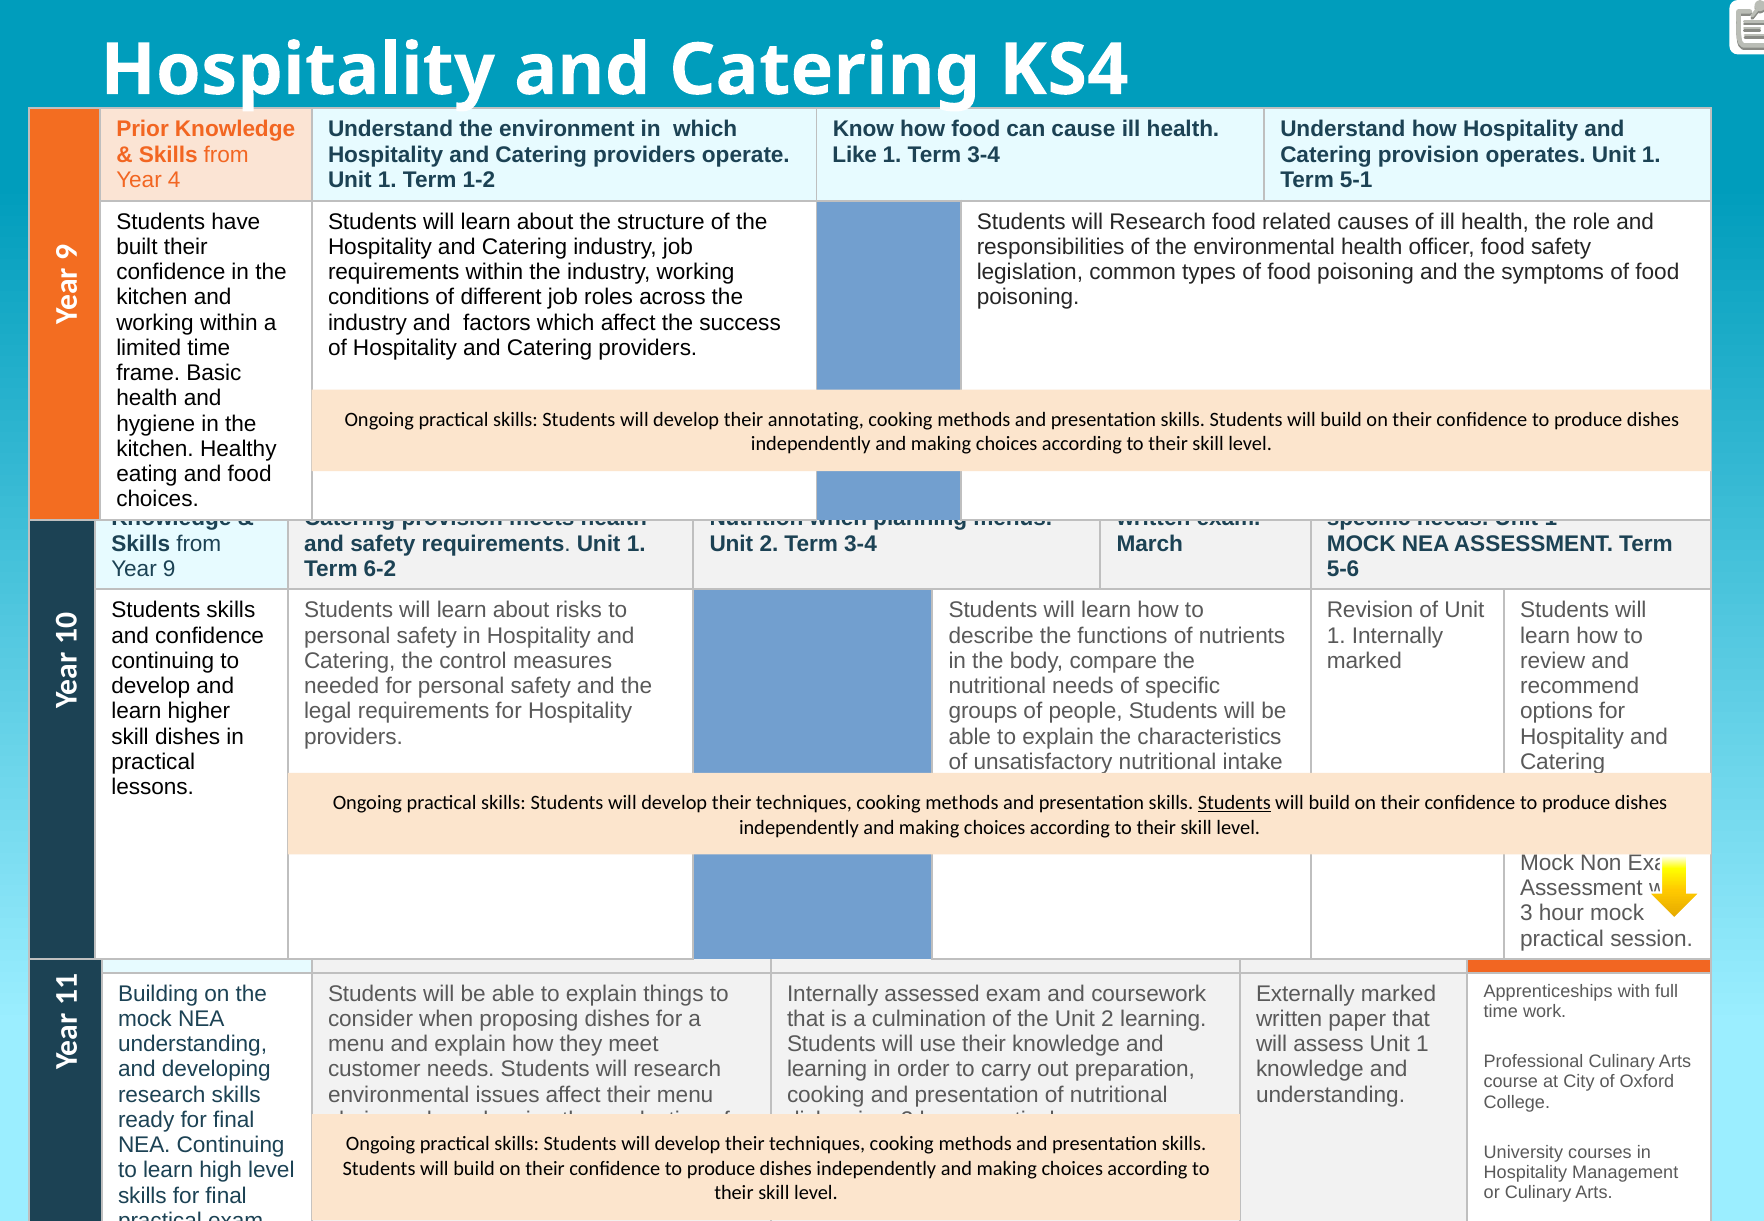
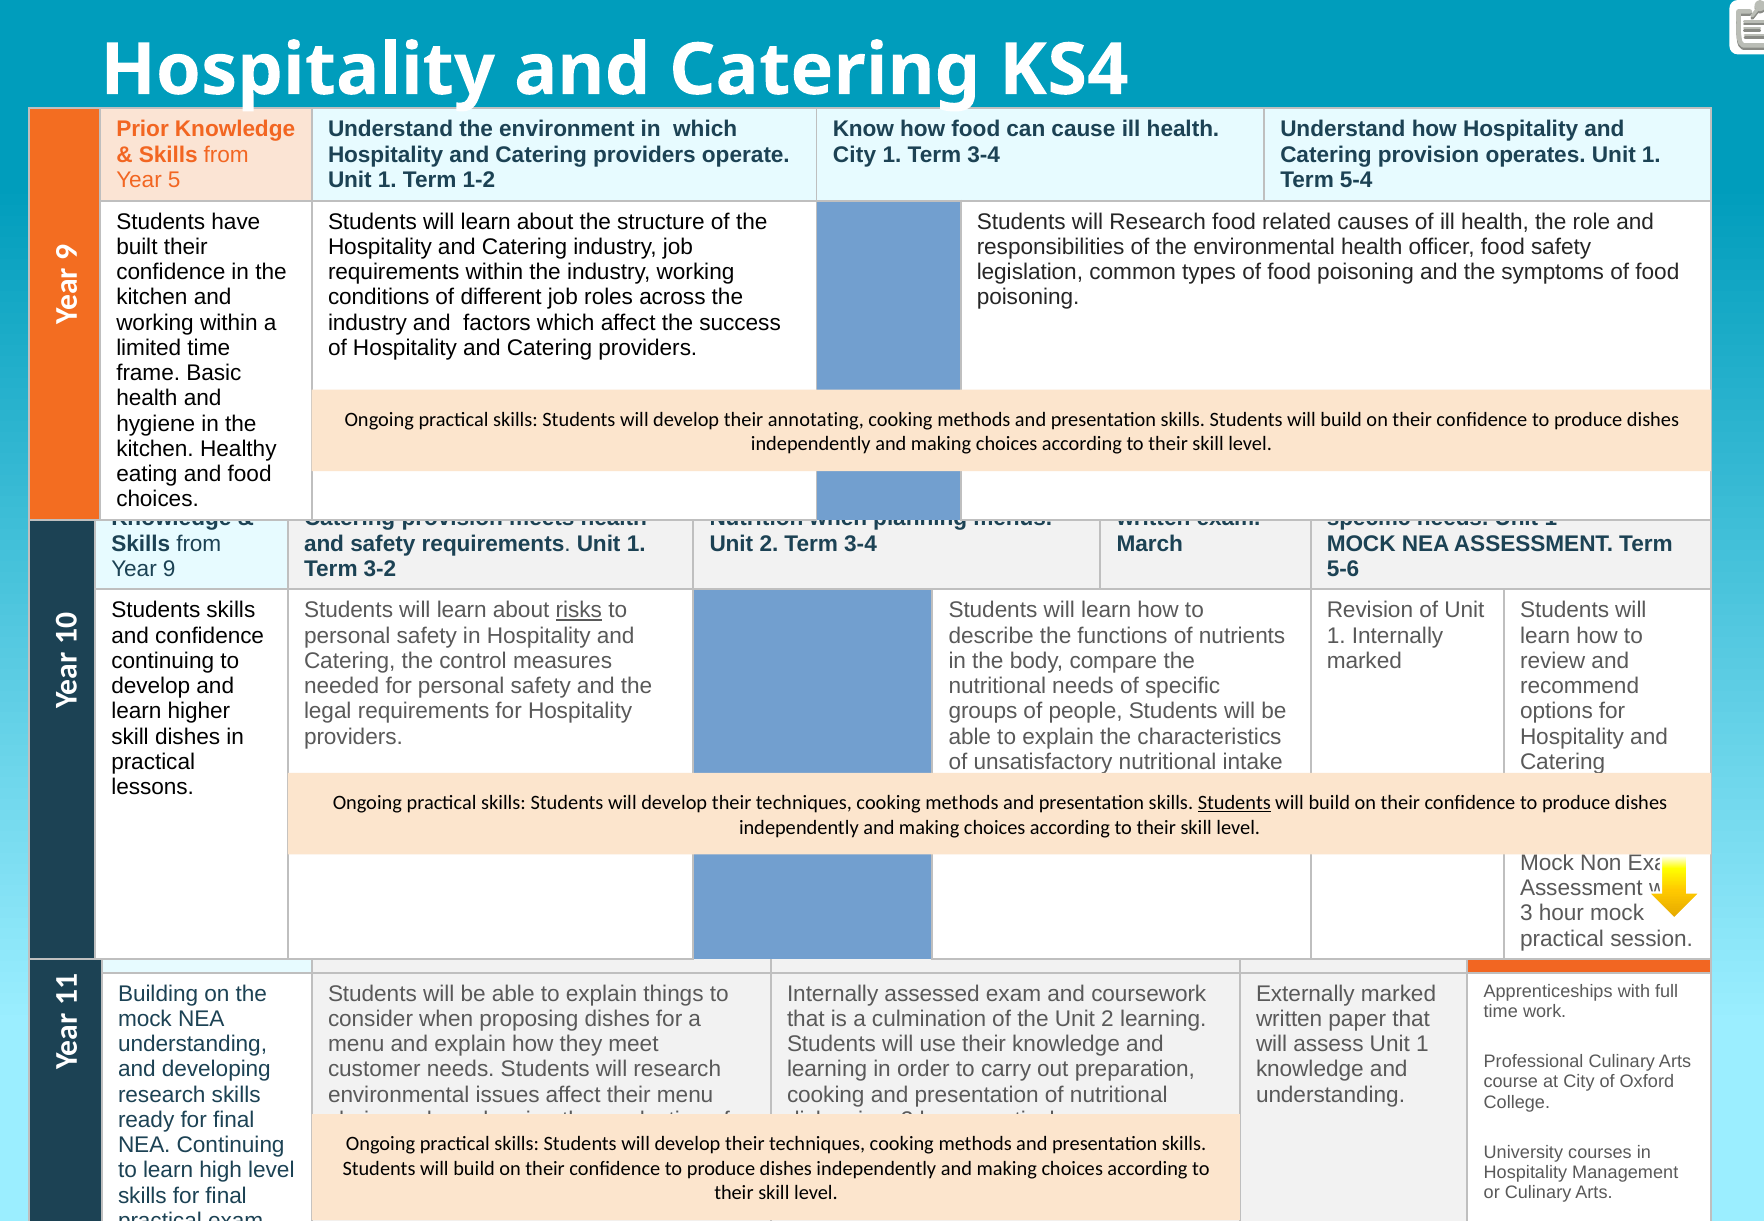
Like at (855, 155): Like -> City
Year 4: 4 -> 5
5-1: 5-1 -> 5-4
6-2: 6-2 -> 3-2
risks underline: none -> present
